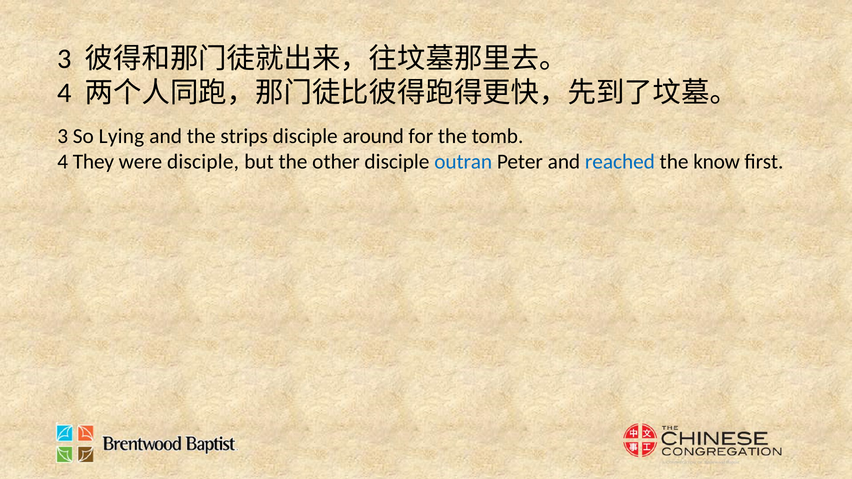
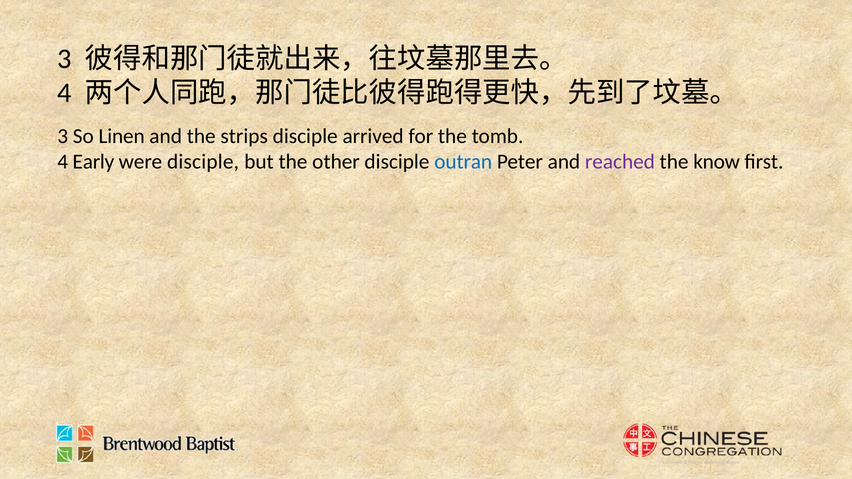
Lying: Lying -> Linen
around: around -> arrived
They: They -> Early
reached colour: blue -> purple
